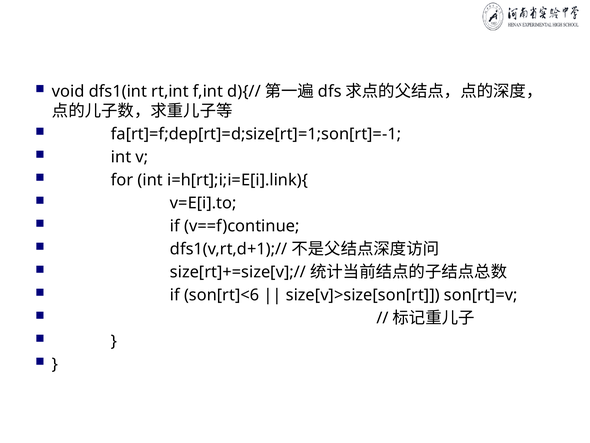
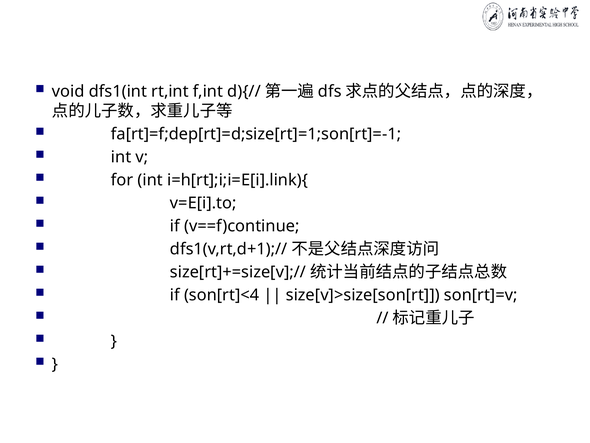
son[rt]<6: son[rt]<6 -> son[rt]<4
